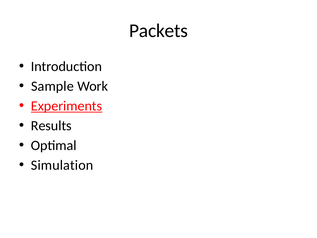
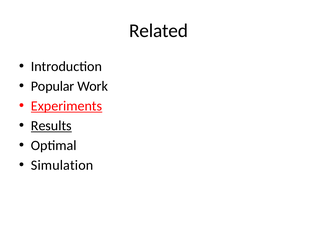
Packets: Packets -> Related
Sample: Sample -> Popular
Results underline: none -> present
